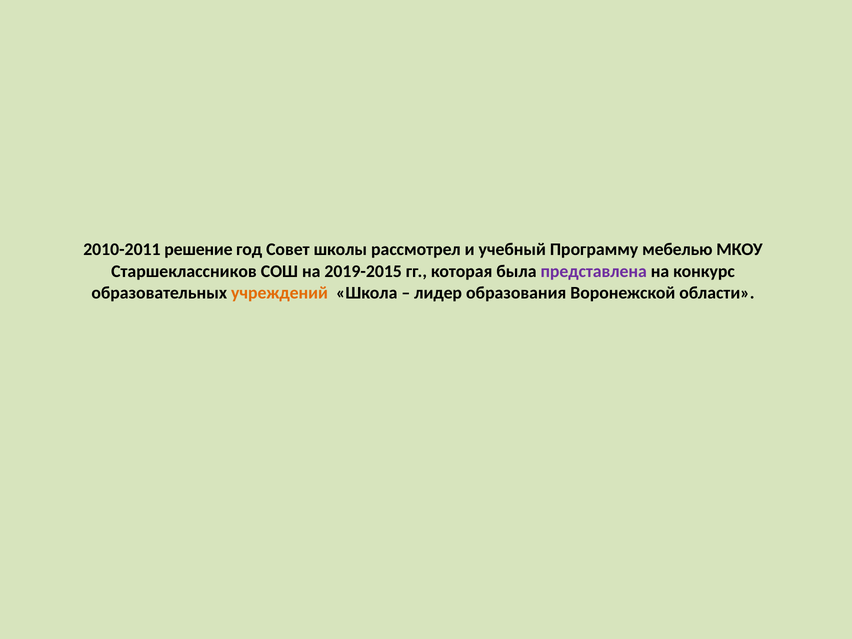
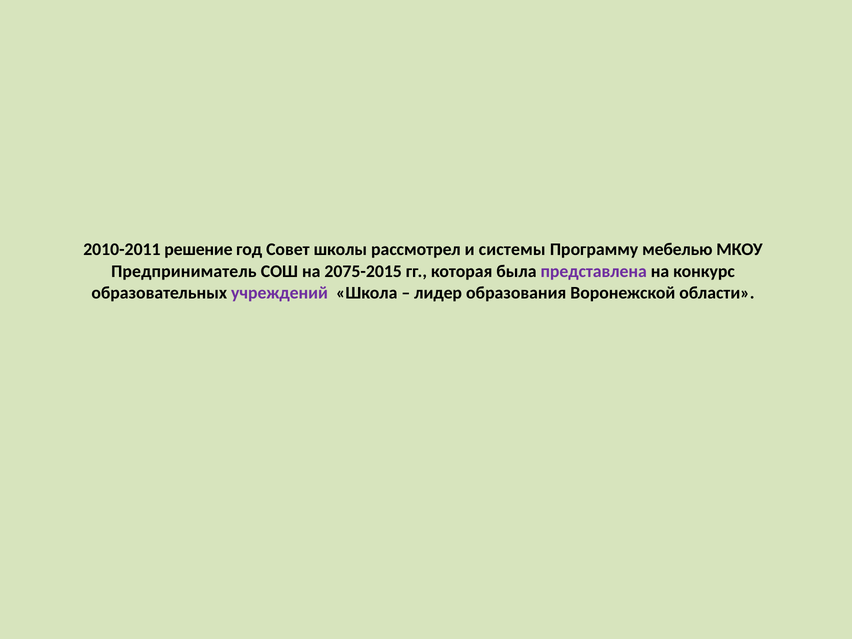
учебный: учебный -> системы
Старшеклассников: Старшеклассников -> Предприниматель
2019-2015: 2019-2015 -> 2075-2015
учреждений colour: orange -> purple
